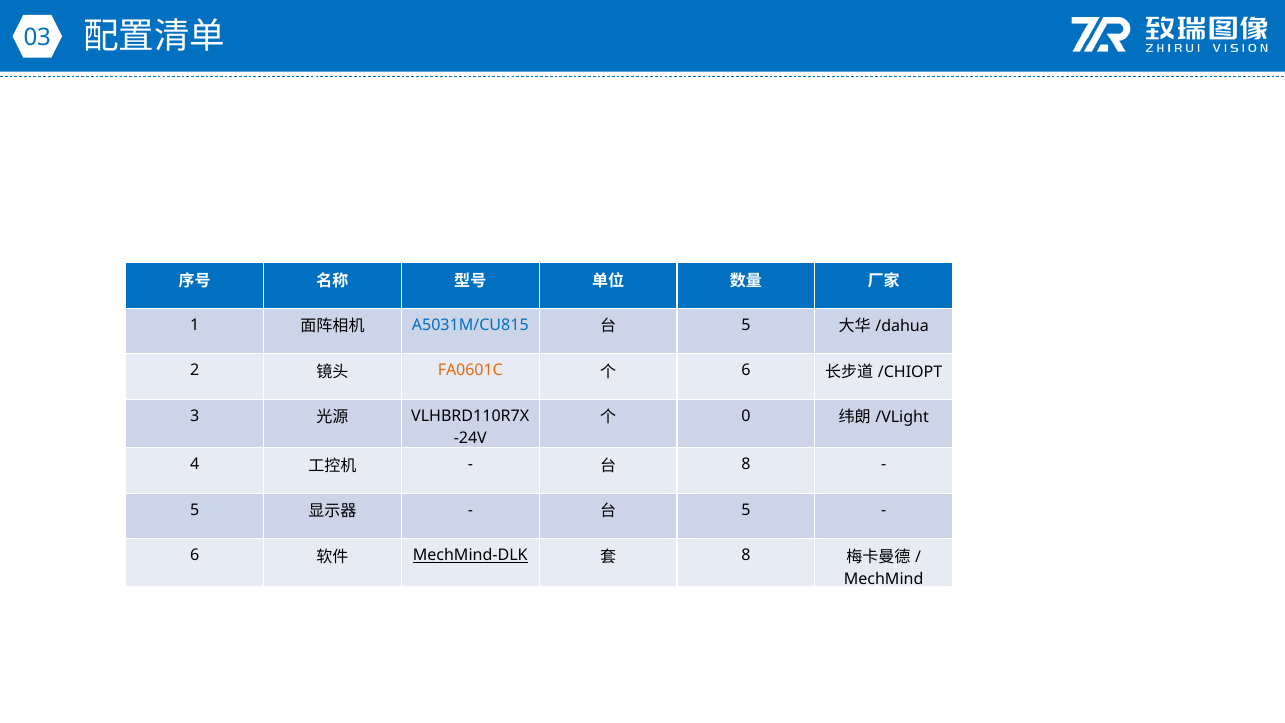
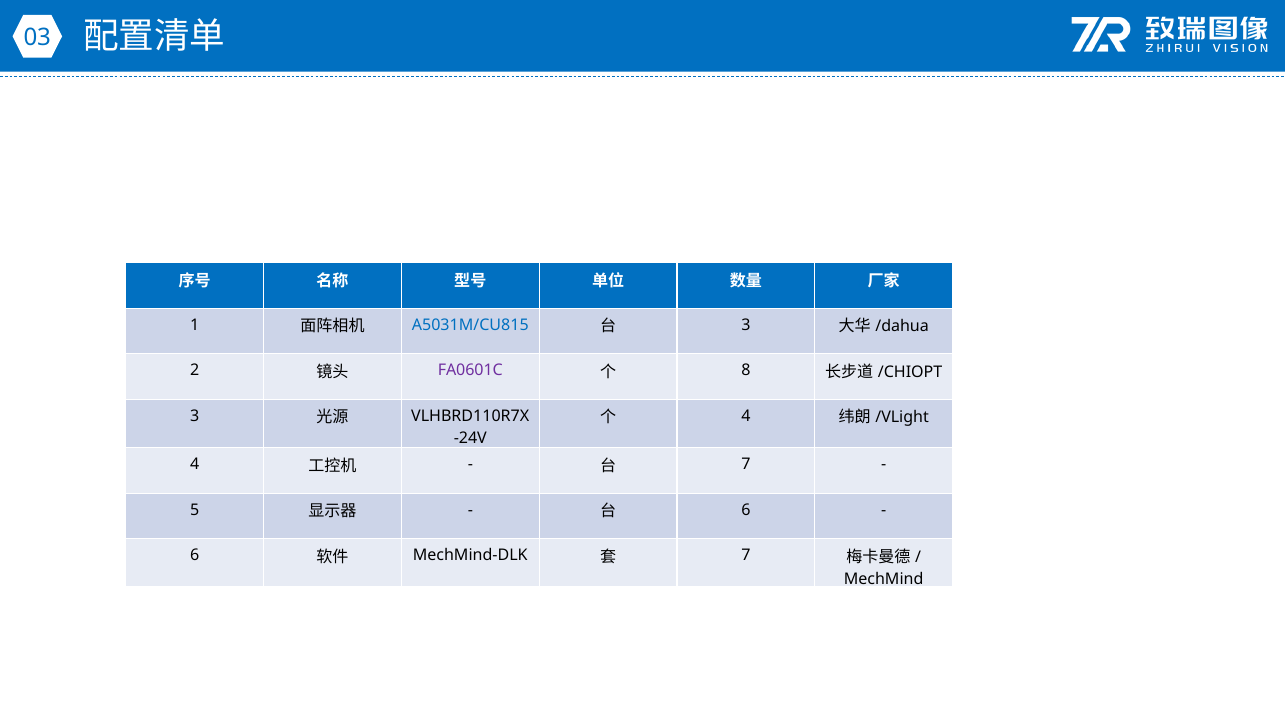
5 at (746, 325): 5 -> 3
FA0601C colour: orange -> purple
6 at (746, 371): 6 -> 8
0 at (746, 416): 0 -> 4
8 at (746, 464): 8 -> 7
5 at (746, 510): 5 -> 6
MechMind-DLK underline: present -> none
8 at (746, 555): 8 -> 7
